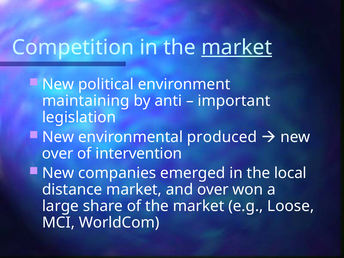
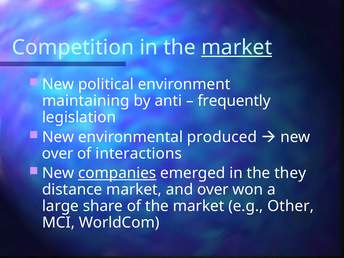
important: important -> frequently
intervention: intervention -> interactions
companies underline: none -> present
local: local -> they
Loose: Loose -> Other
